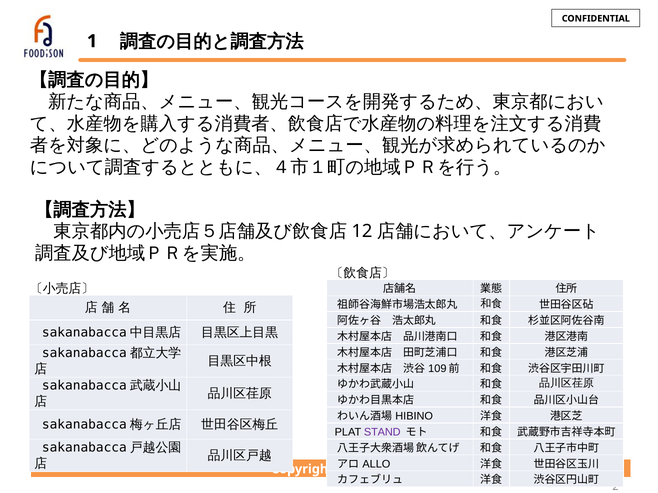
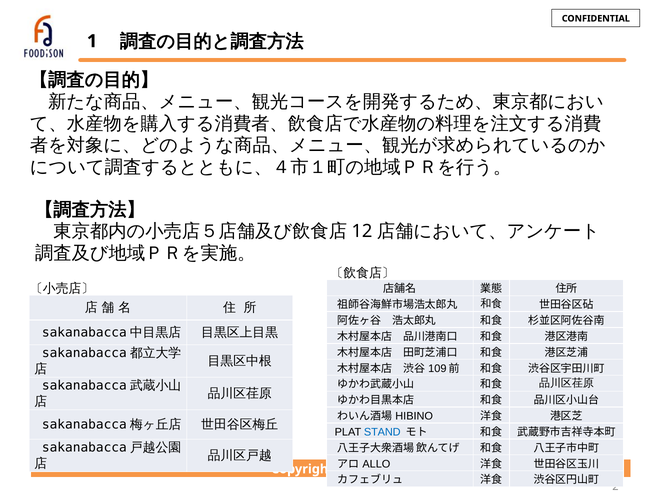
STAND colour: purple -> blue
